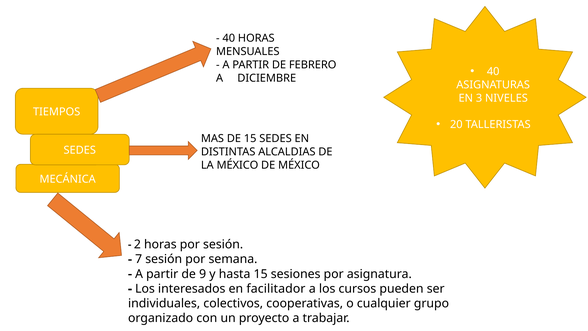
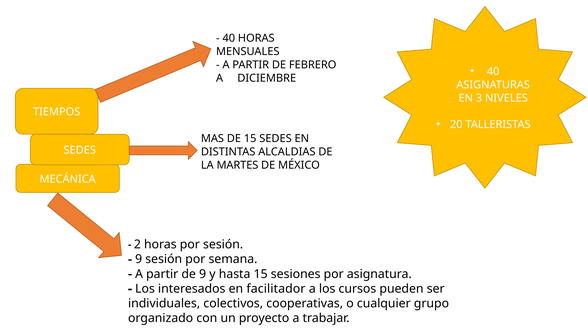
LA MÉXICO: MÉXICO -> MARTES
7 at (139, 259): 7 -> 9
